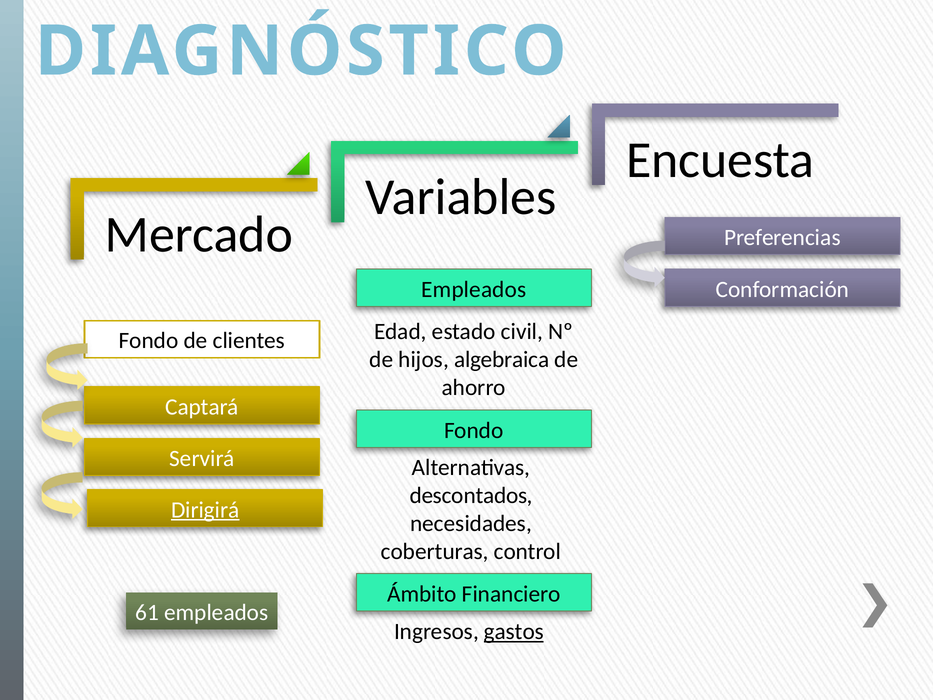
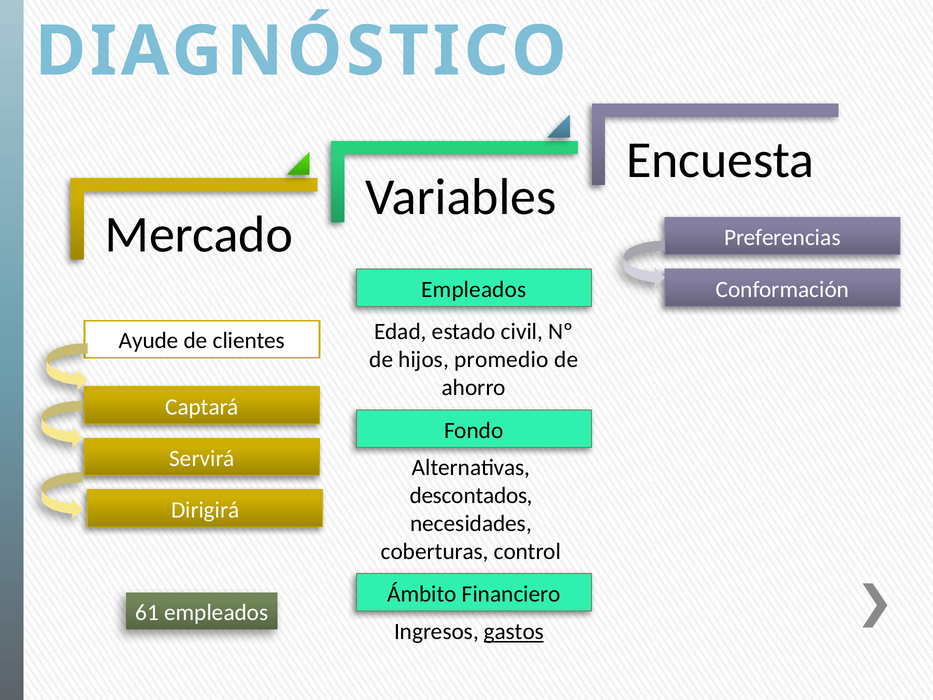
Fondo at (149, 341): Fondo -> Ayude
algebraica: algebraica -> promedio
Dirigirá underline: present -> none
